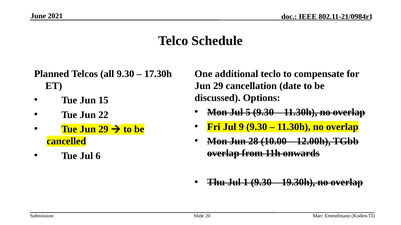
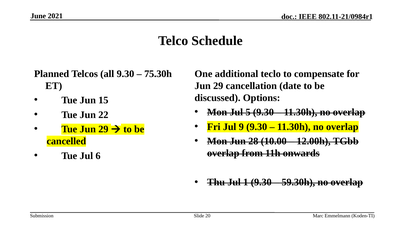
17.30h: 17.30h -> 75.30h
19.30h: 19.30h -> 59.30h
